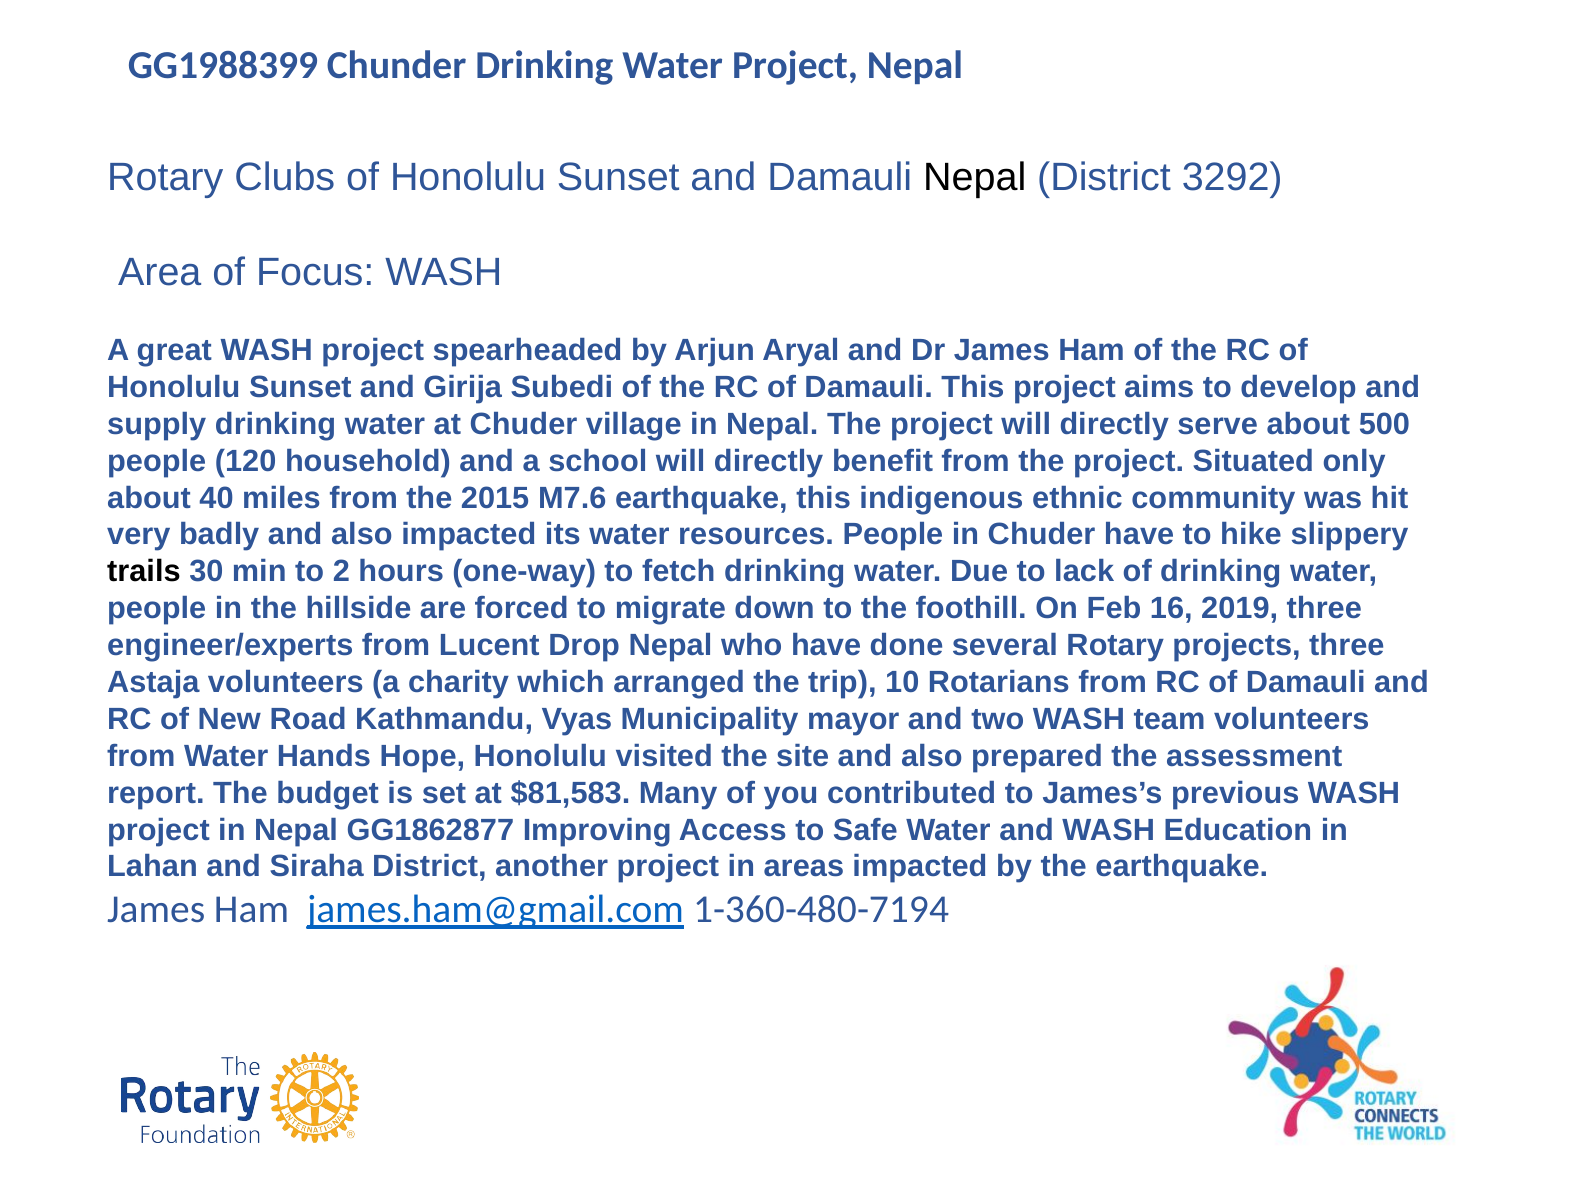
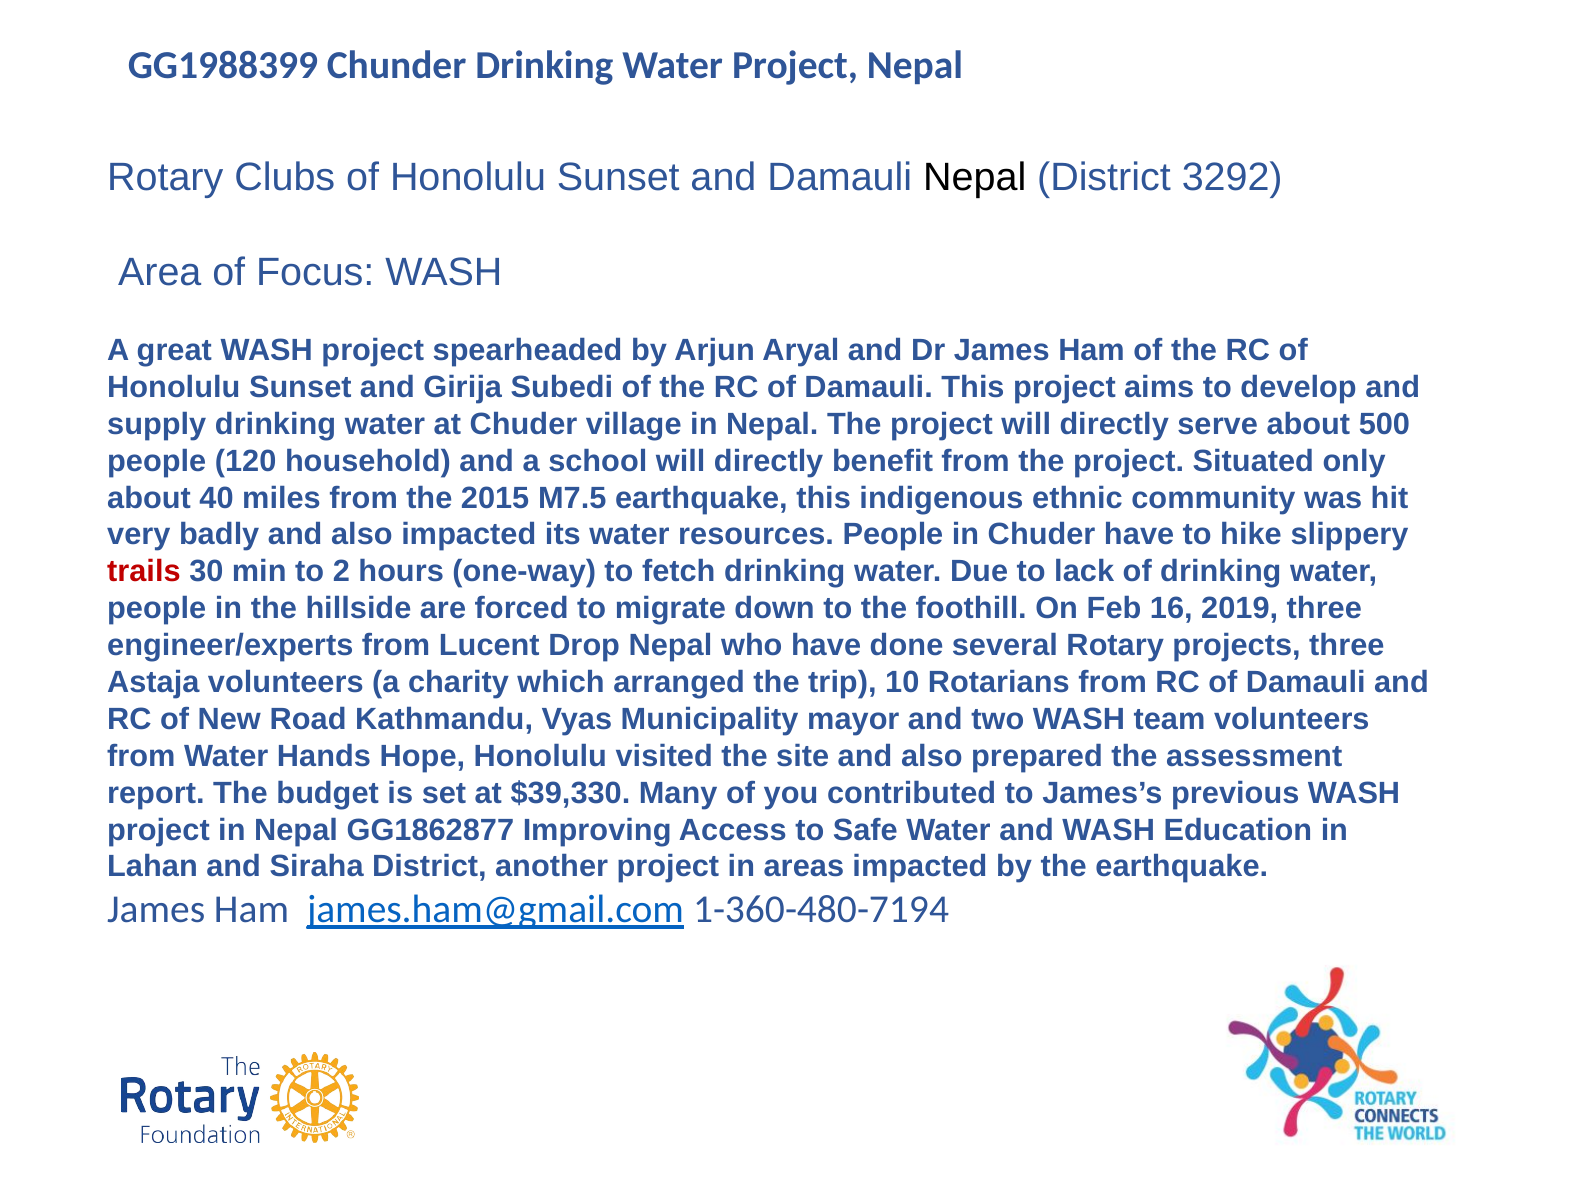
M7.6: M7.6 -> M7.5
trails colour: black -> red
$81,583: $81,583 -> $39,330
